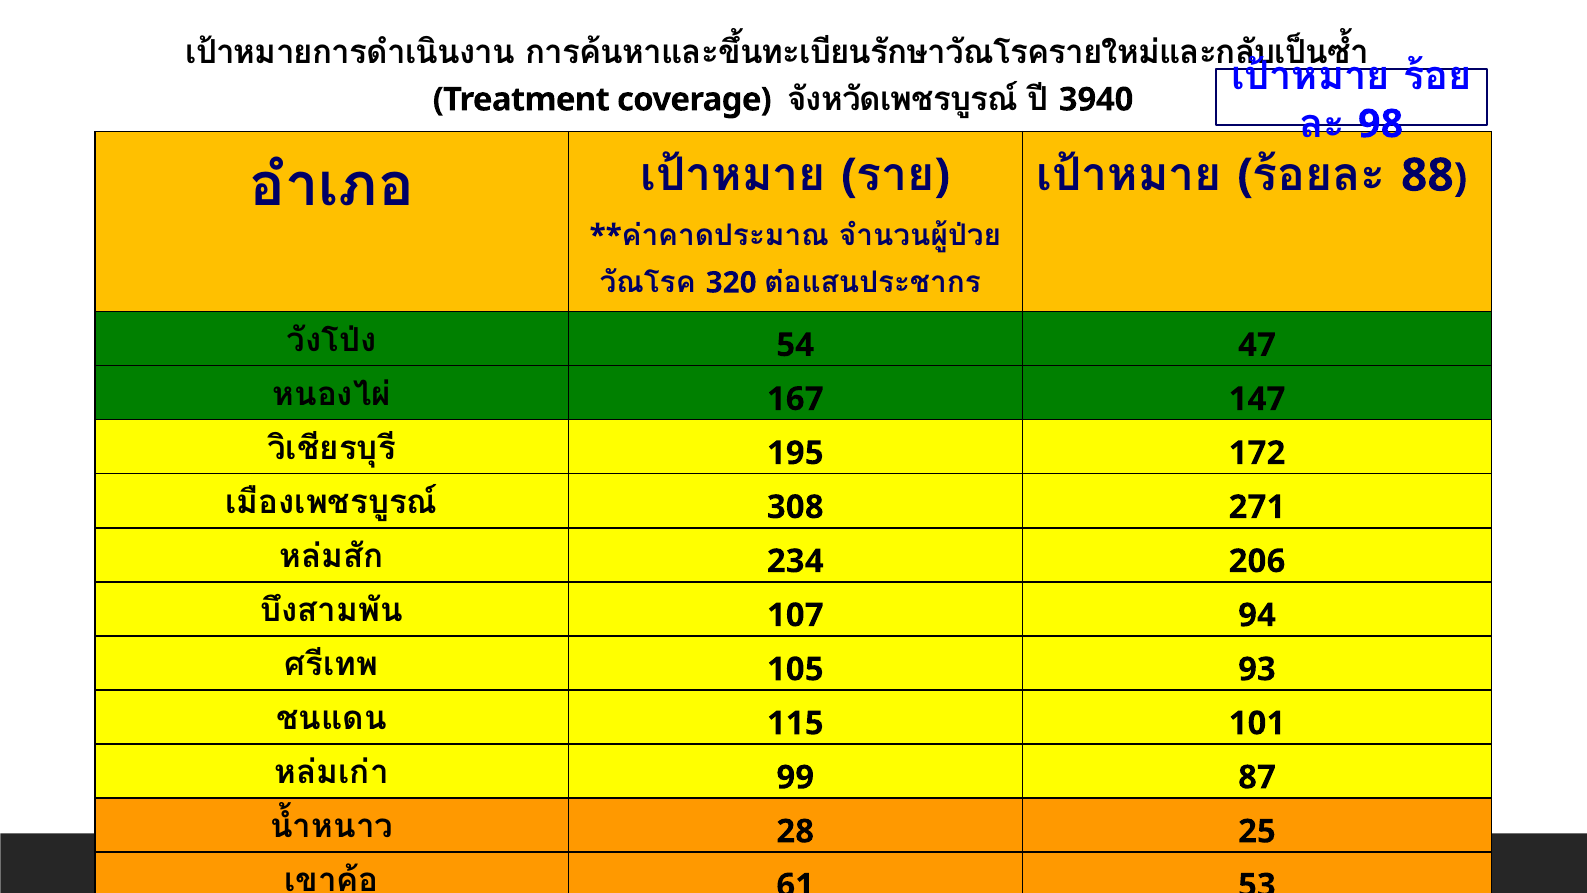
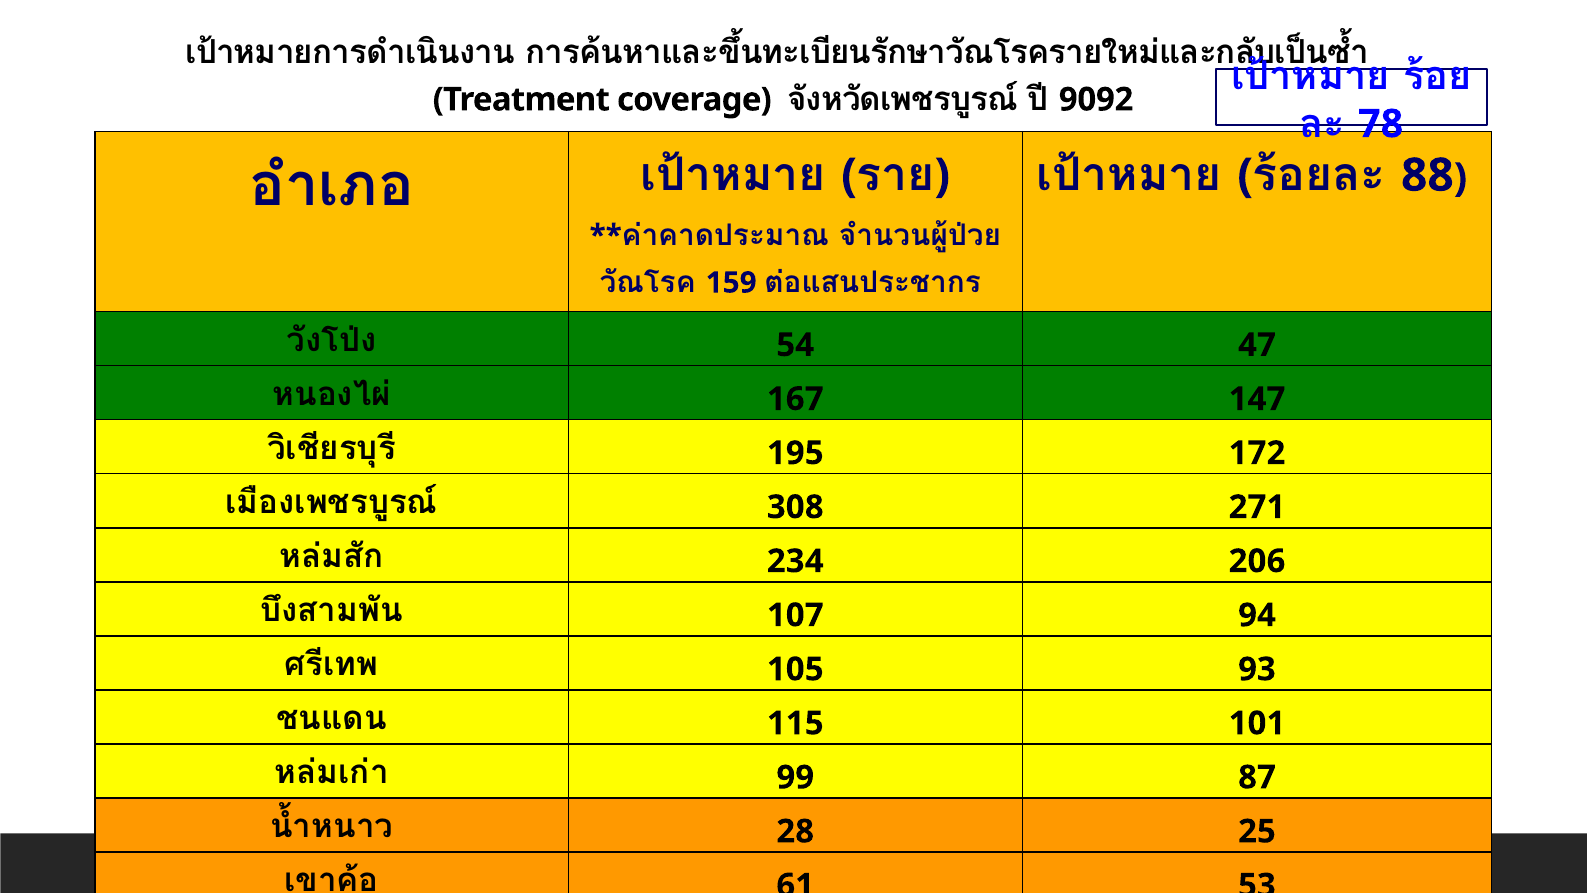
3940: 3940 -> 9092
98: 98 -> 78
320: 320 -> 159
